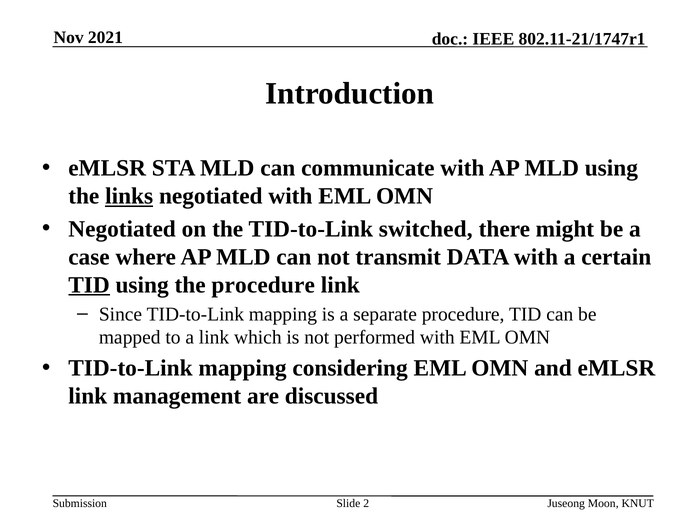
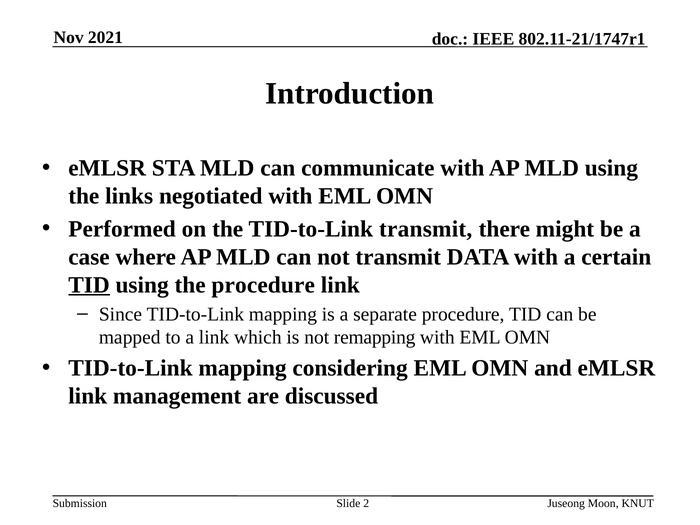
links underline: present -> none
Negotiated at (122, 229): Negotiated -> Performed
TID-to-Link switched: switched -> transmit
performed: performed -> remapping
